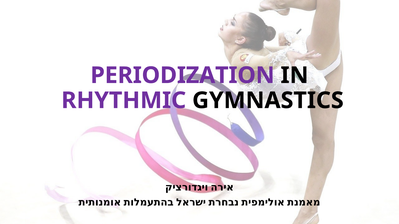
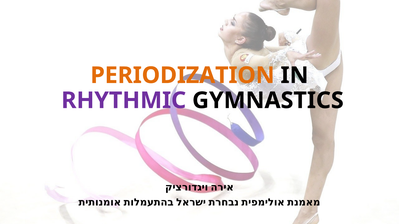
PERIODIZATION colour: purple -> orange
